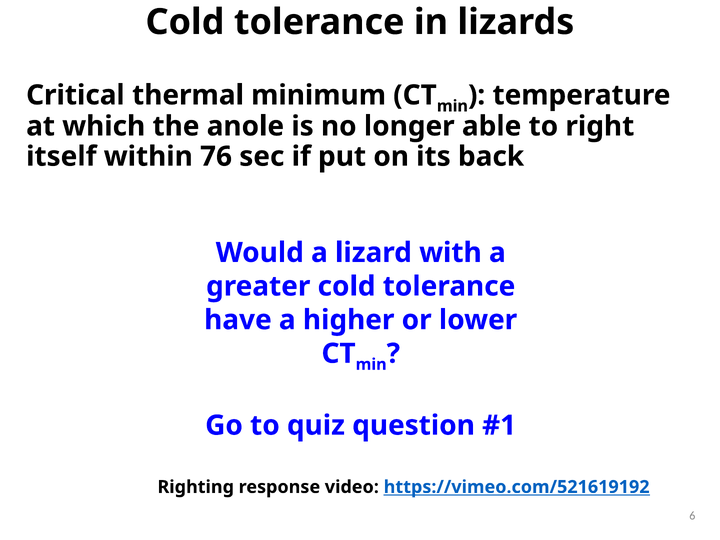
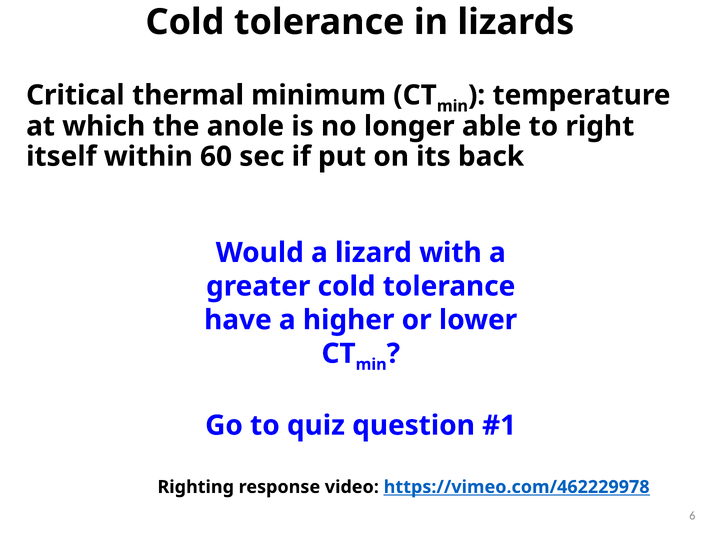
76: 76 -> 60
https://vimeo.com/521619192: https://vimeo.com/521619192 -> https://vimeo.com/462229978
